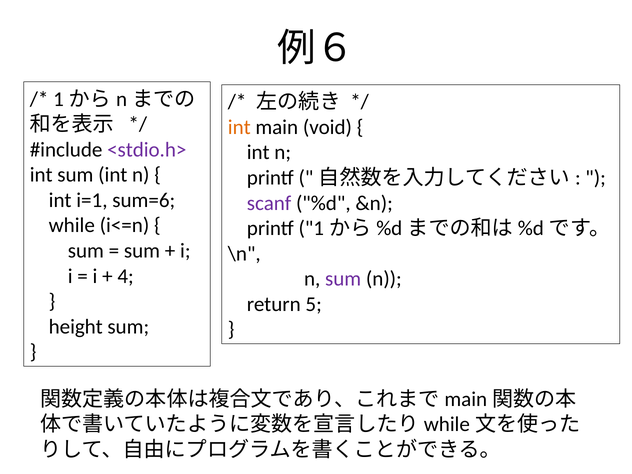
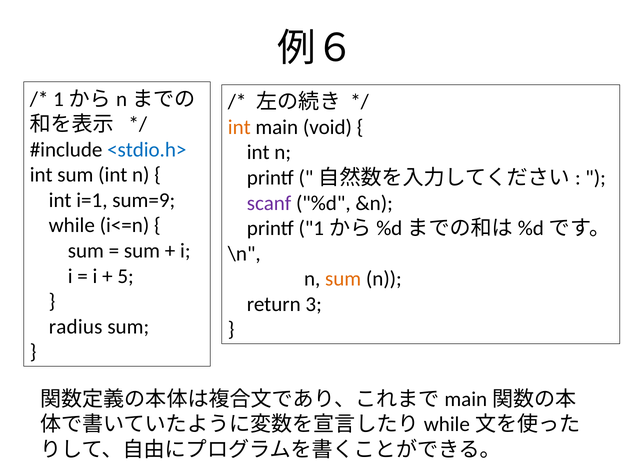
<stdio.h> colour: purple -> blue
sum=6: sum=6 -> sum=9
4: 4 -> 5
sum at (343, 279) colour: purple -> orange
5: 5 -> 3
height: height -> radius
